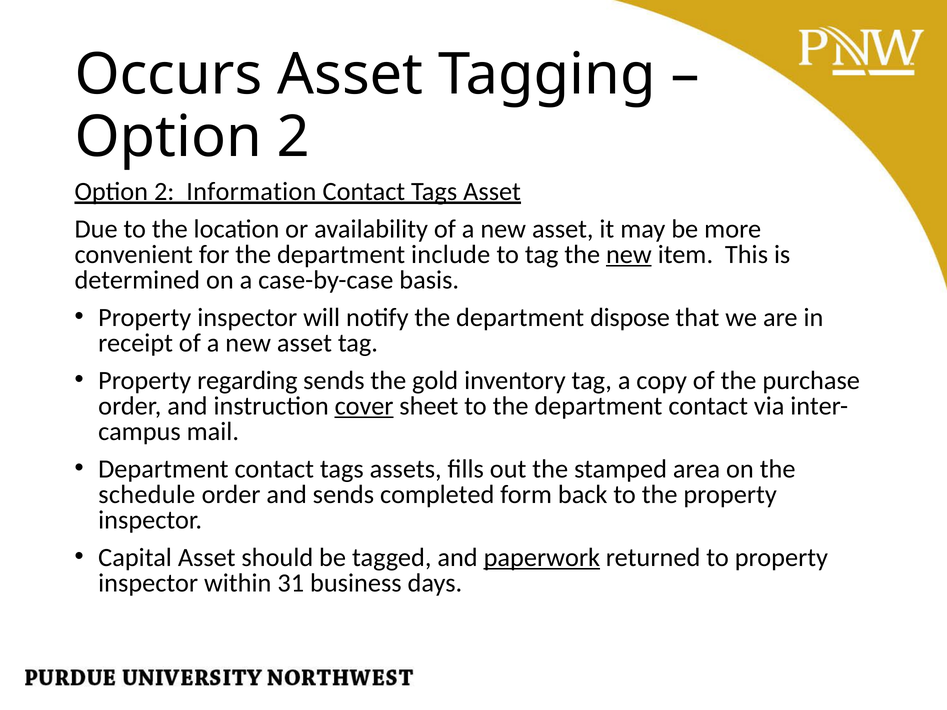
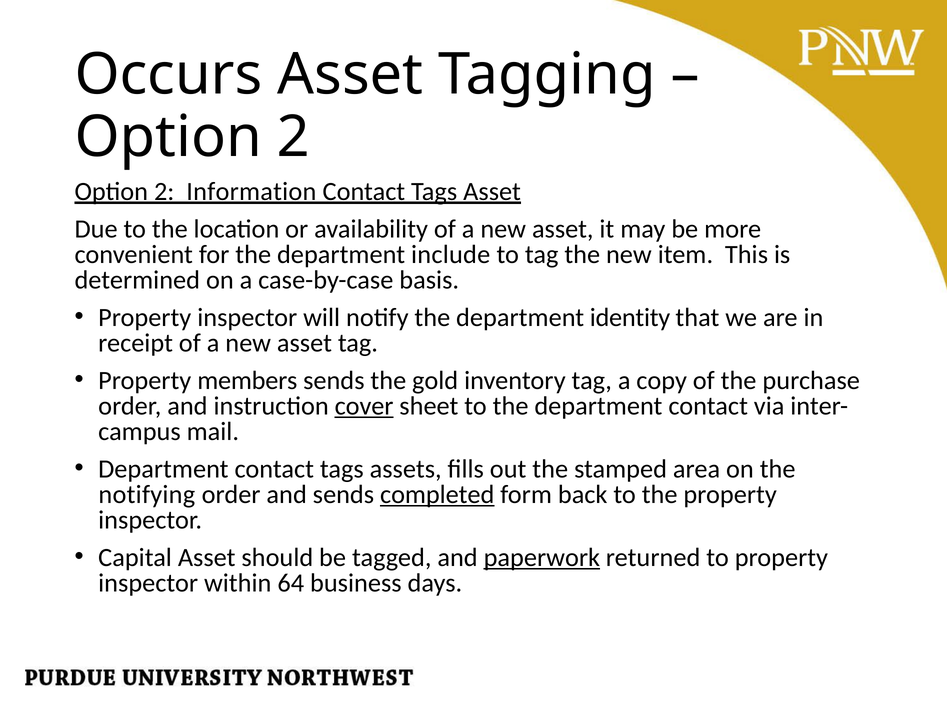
new at (629, 255) underline: present -> none
dispose: dispose -> identity
regarding: regarding -> members
schedule: schedule -> notifying
completed underline: none -> present
31: 31 -> 64
